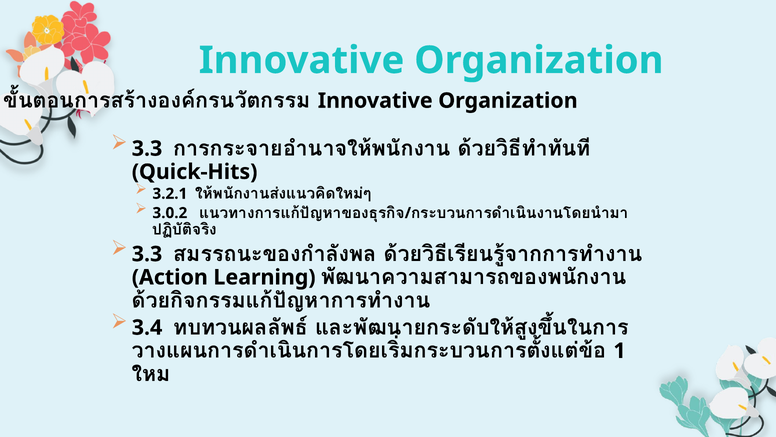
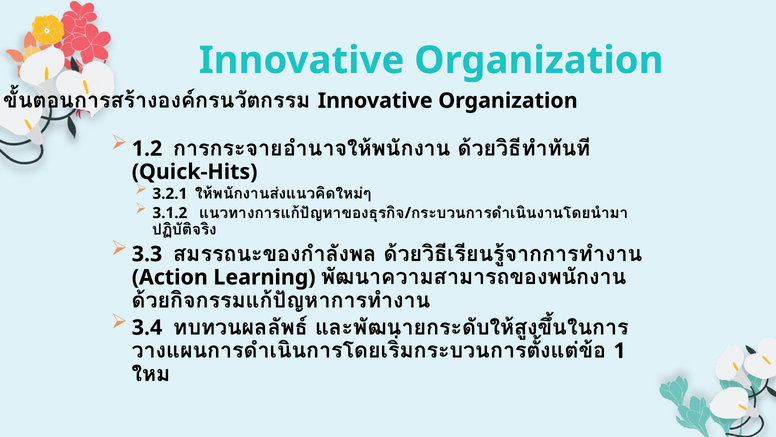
3.3 at (147, 148): 3.3 -> 1.2
3.0.2: 3.0.2 -> 3.1.2
